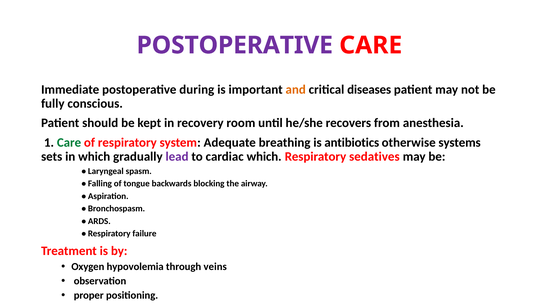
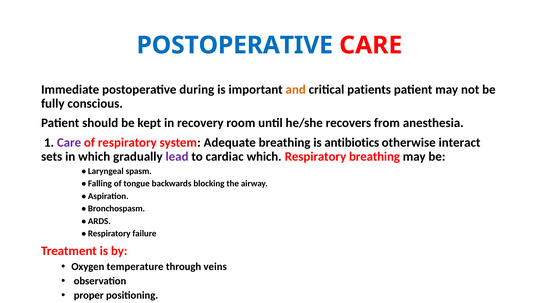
POSTOPERATIVE at (235, 45) colour: purple -> blue
diseases: diseases -> patients
Care at (69, 143) colour: green -> purple
systems: systems -> interact
Respiratory sedatives: sedatives -> breathing
hypovolemia: hypovolemia -> temperature
